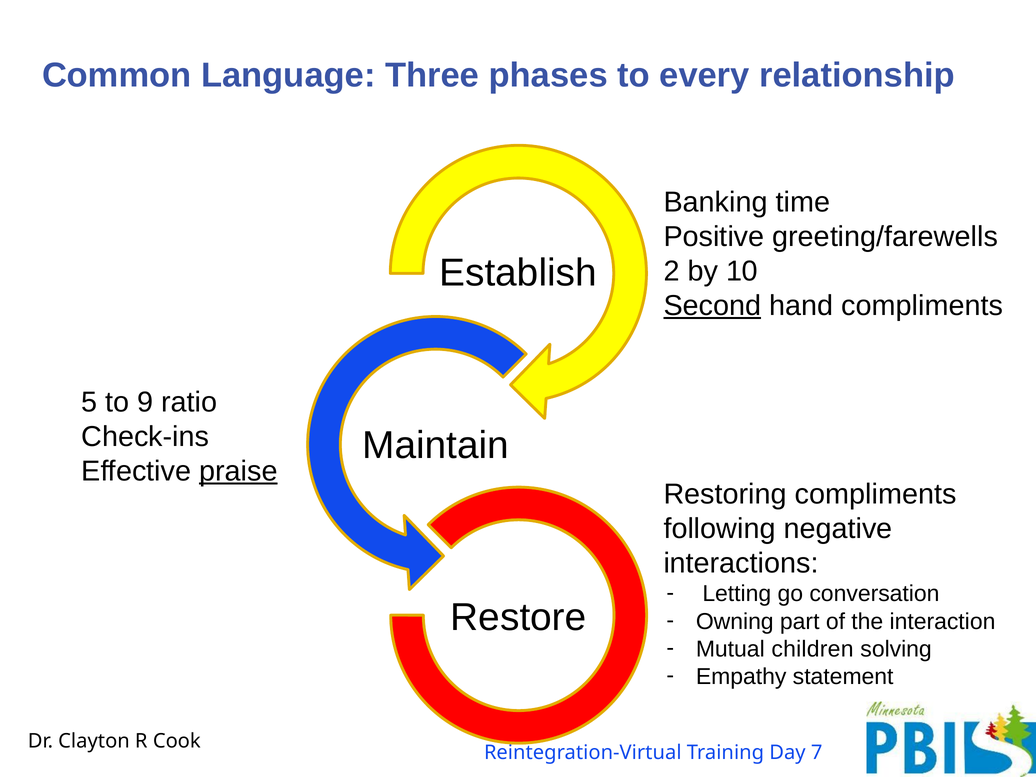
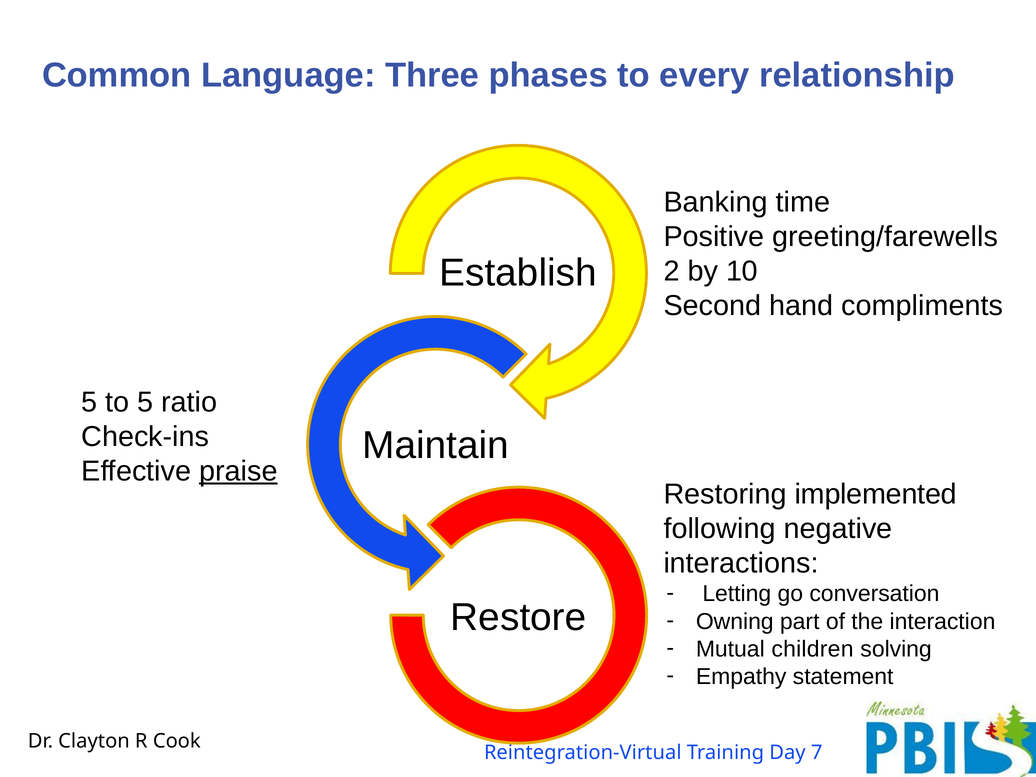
Second underline: present -> none
to 9: 9 -> 5
Restoring compliments: compliments -> implemented
